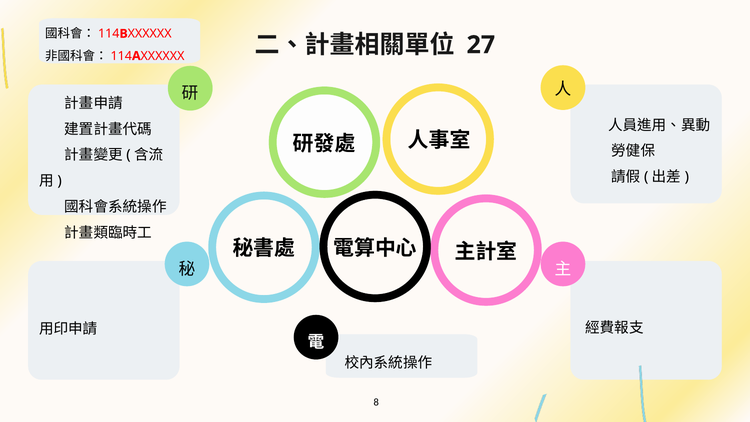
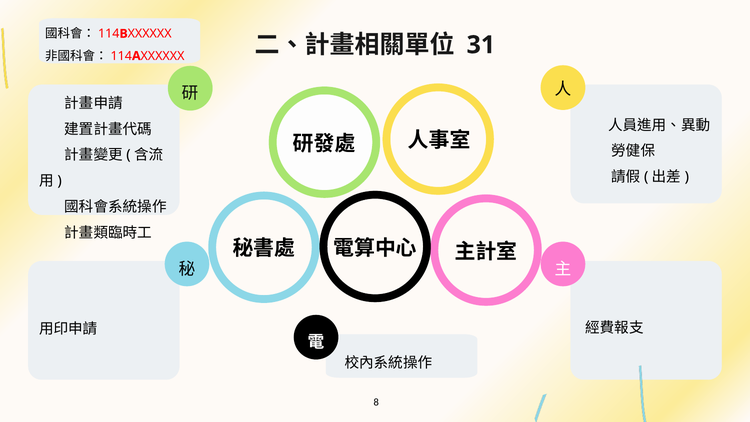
27: 27 -> 31
